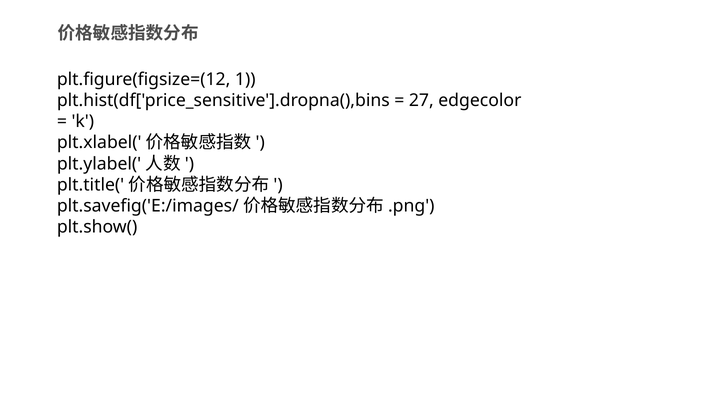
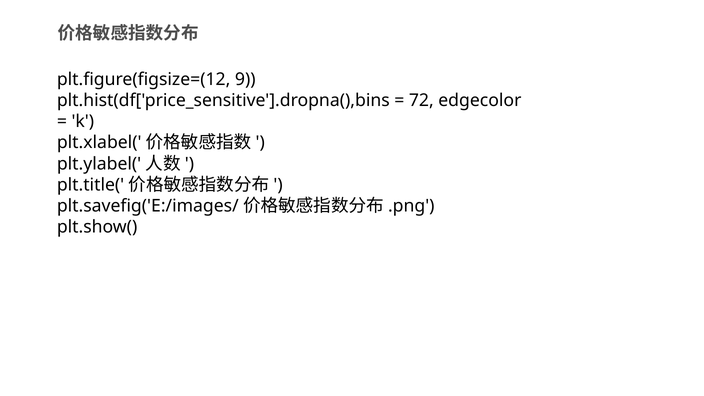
1: 1 -> 9
27: 27 -> 72
